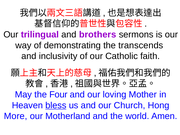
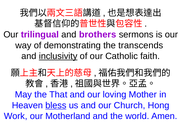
inclusivity underline: none -> present
Four: Four -> That
More: More -> Work
